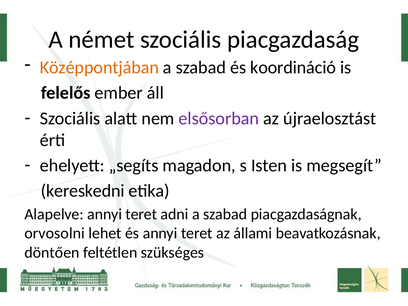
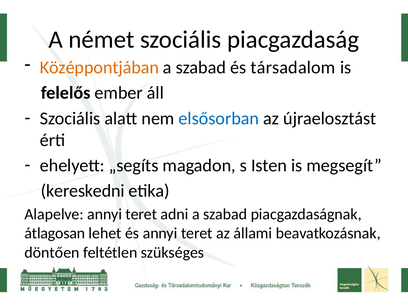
koordináció: koordináció -> társadalom
elsősorban colour: purple -> blue
orvosolni: orvosolni -> átlagosan
